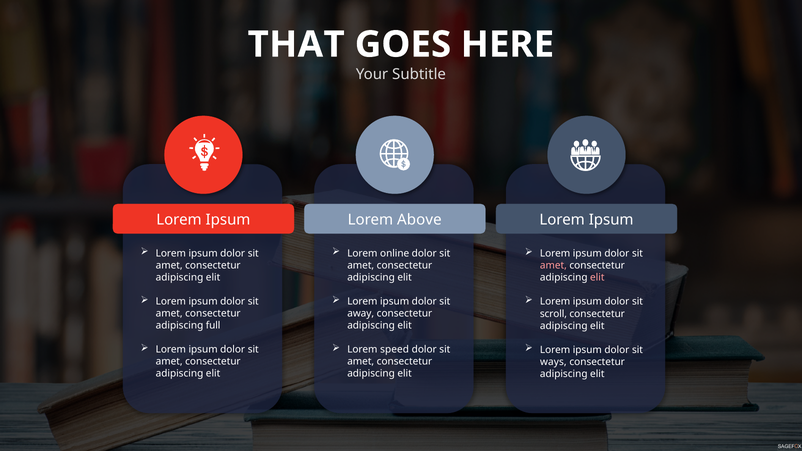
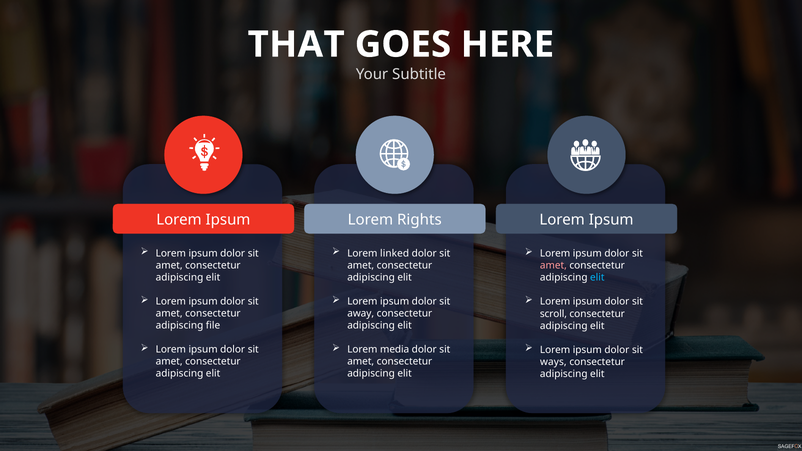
Above: Above -> Rights
online: online -> linked
elit at (597, 278) colour: pink -> light blue
full: full -> file
speed: speed -> media
